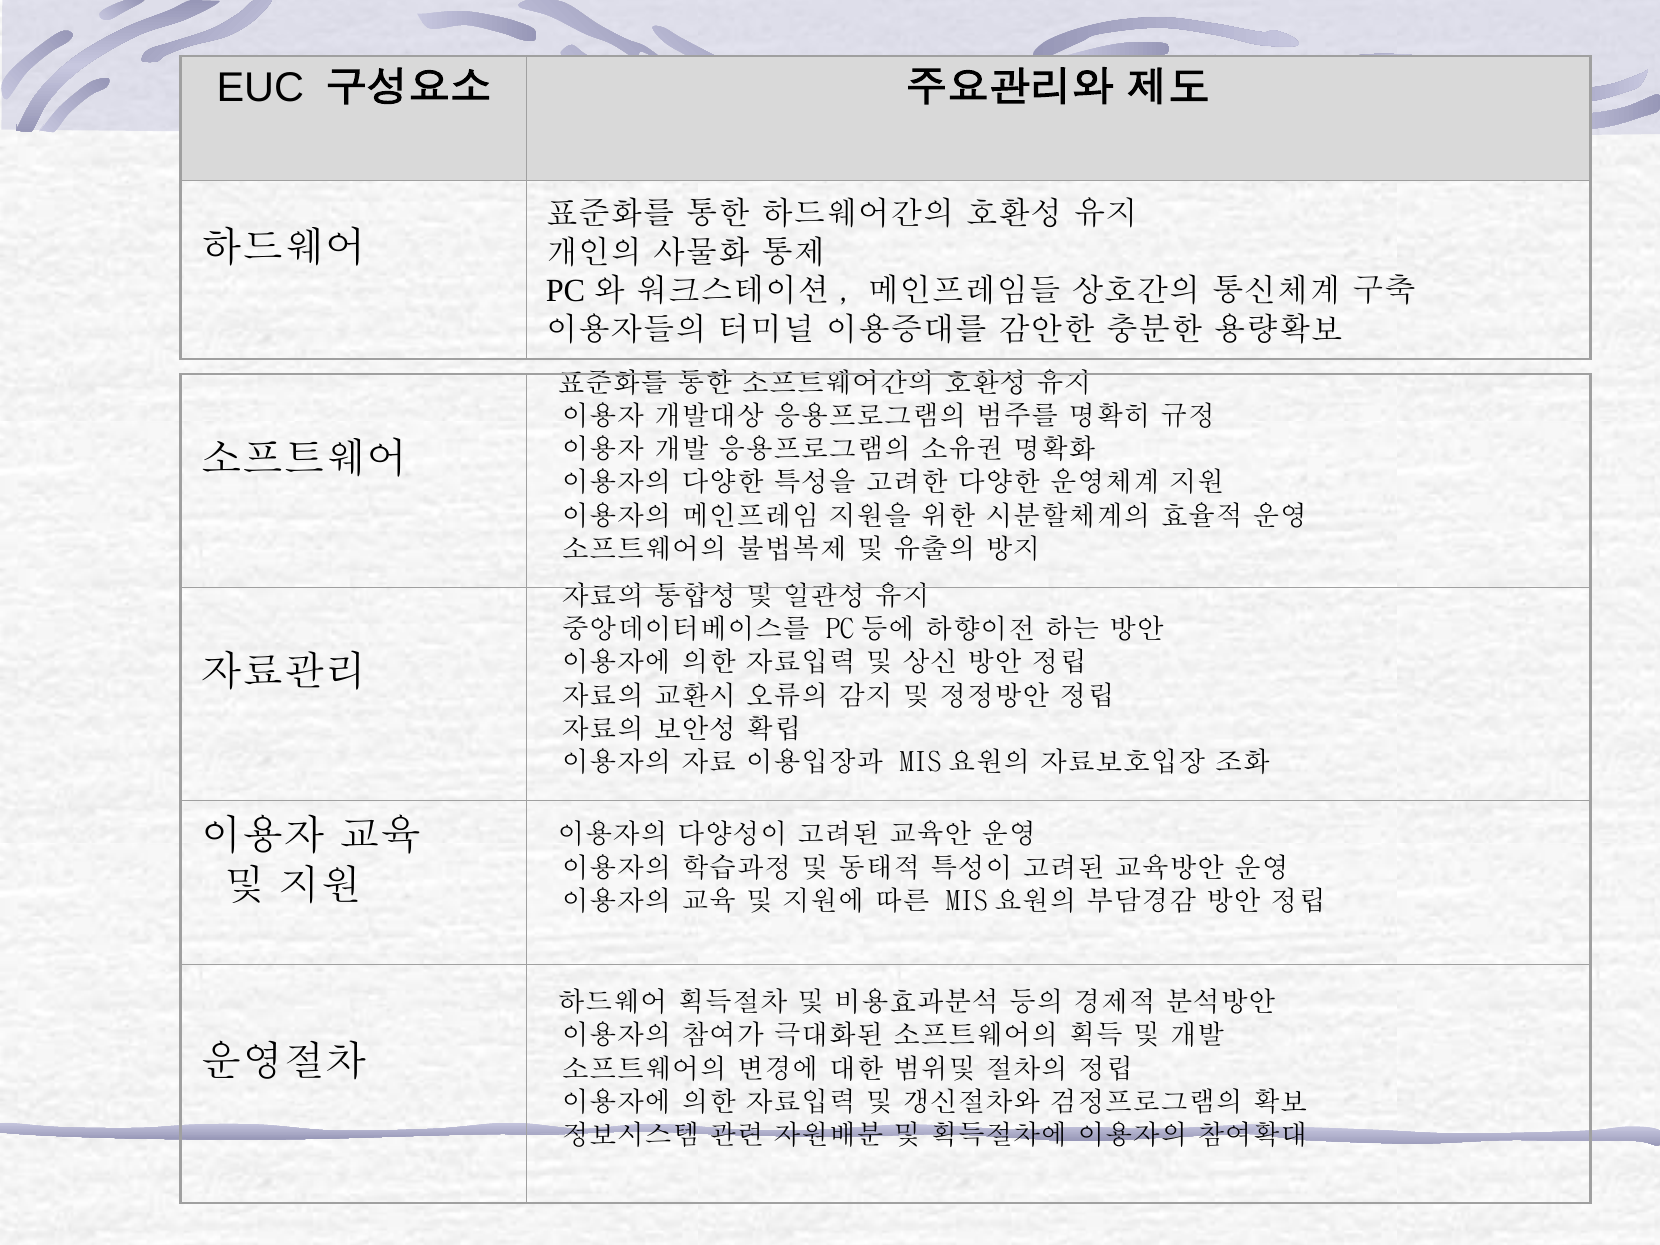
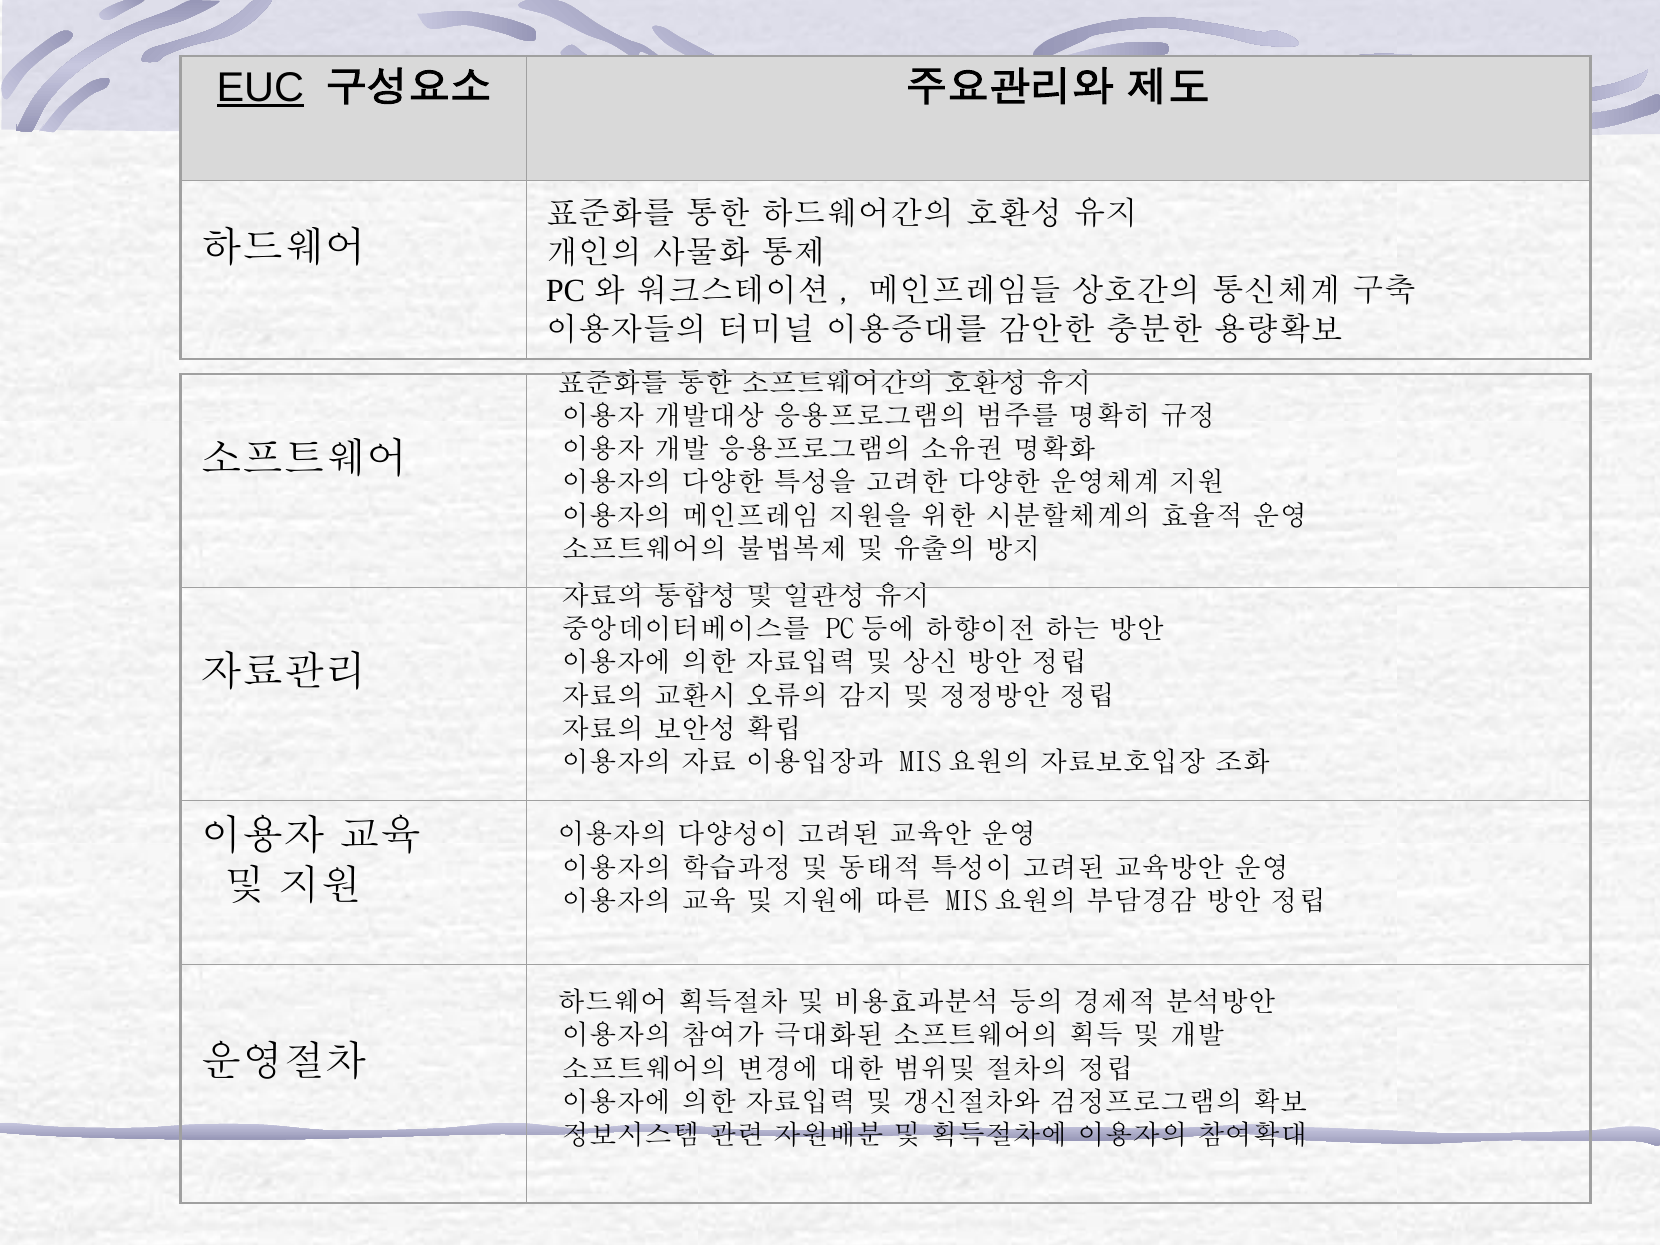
EUC underline: none -> present
